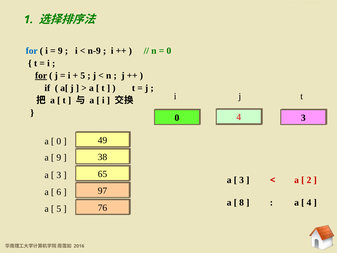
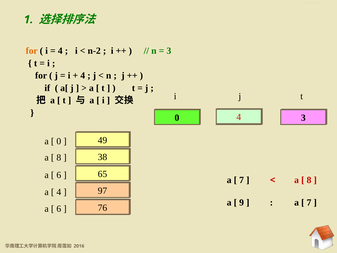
for at (32, 51) colour: blue -> orange
9 at (60, 51): 9 -> 4
n-9: n-9 -> n-2
0 at (169, 51): 0 -> 3
for at (41, 76) underline: present -> none
5 at (83, 76): 5 -> 4
9 at (59, 157): 9 -> 8
3 at (59, 175): 3 -> 6
3 at (242, 180): 3 -> 7
2 at (309, 180): 2 -> 8
6 at (59, 192): 6 -> 4
8: 8 -> 9
4 at (309, 202): 4 -> 7
5 at (59, 209): 5 -> 6
